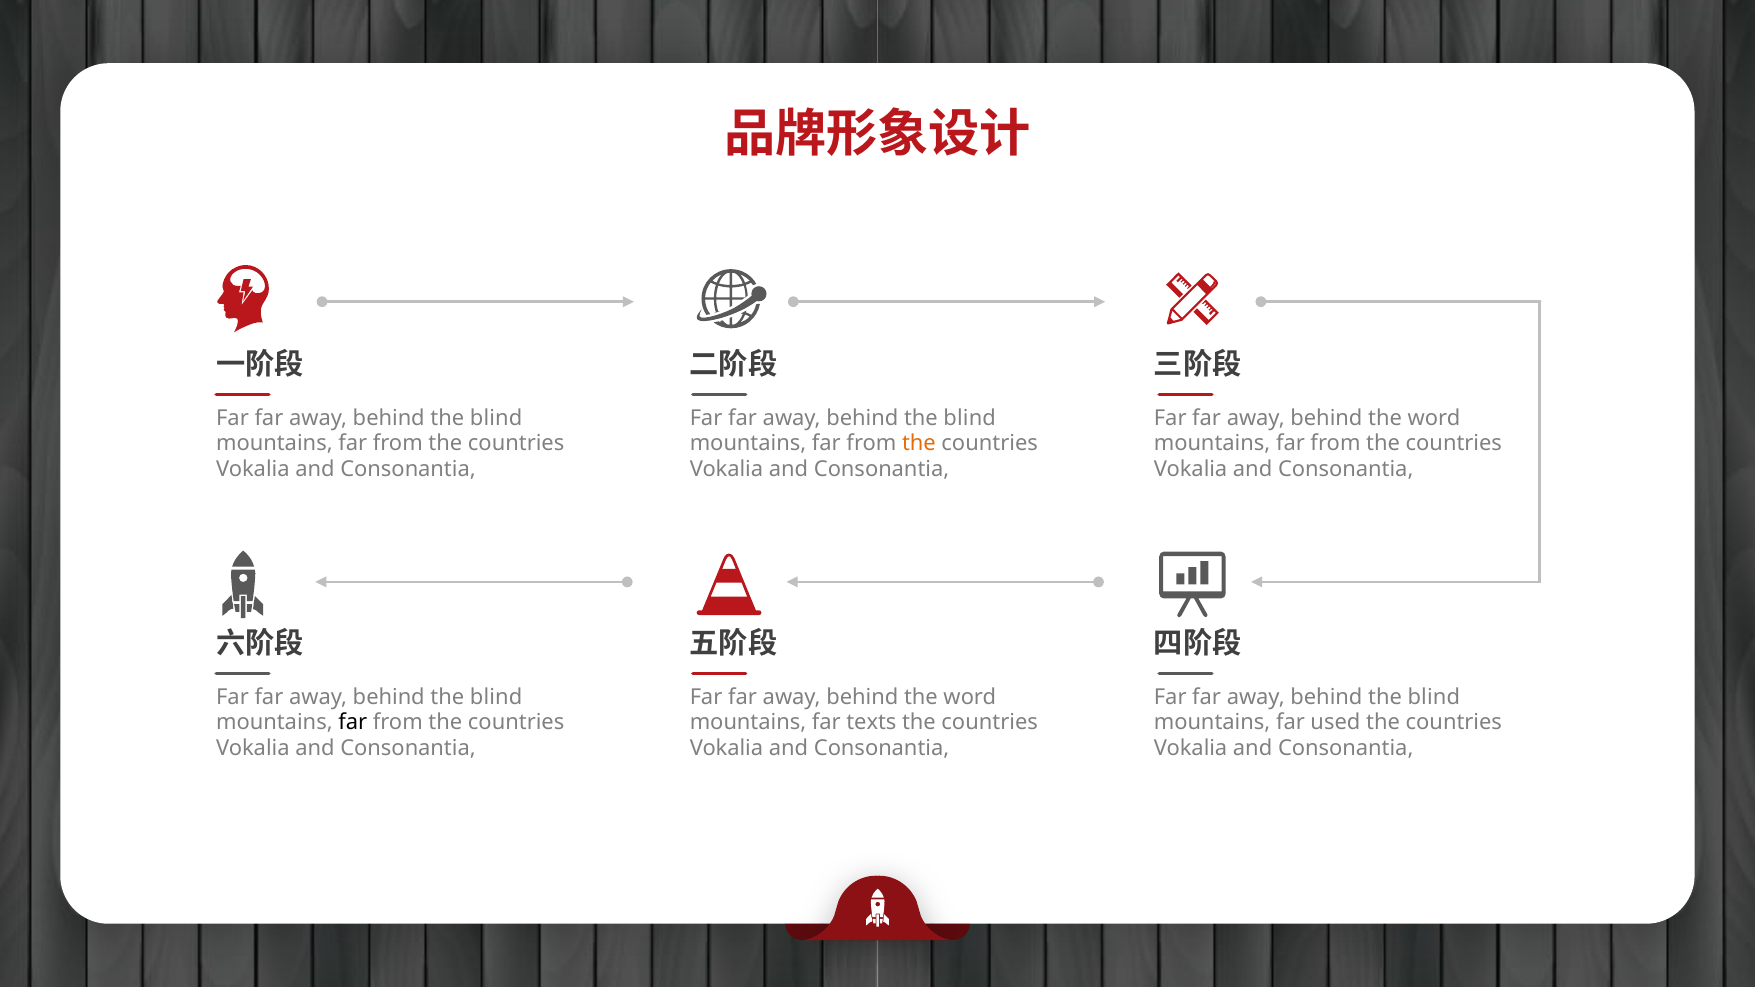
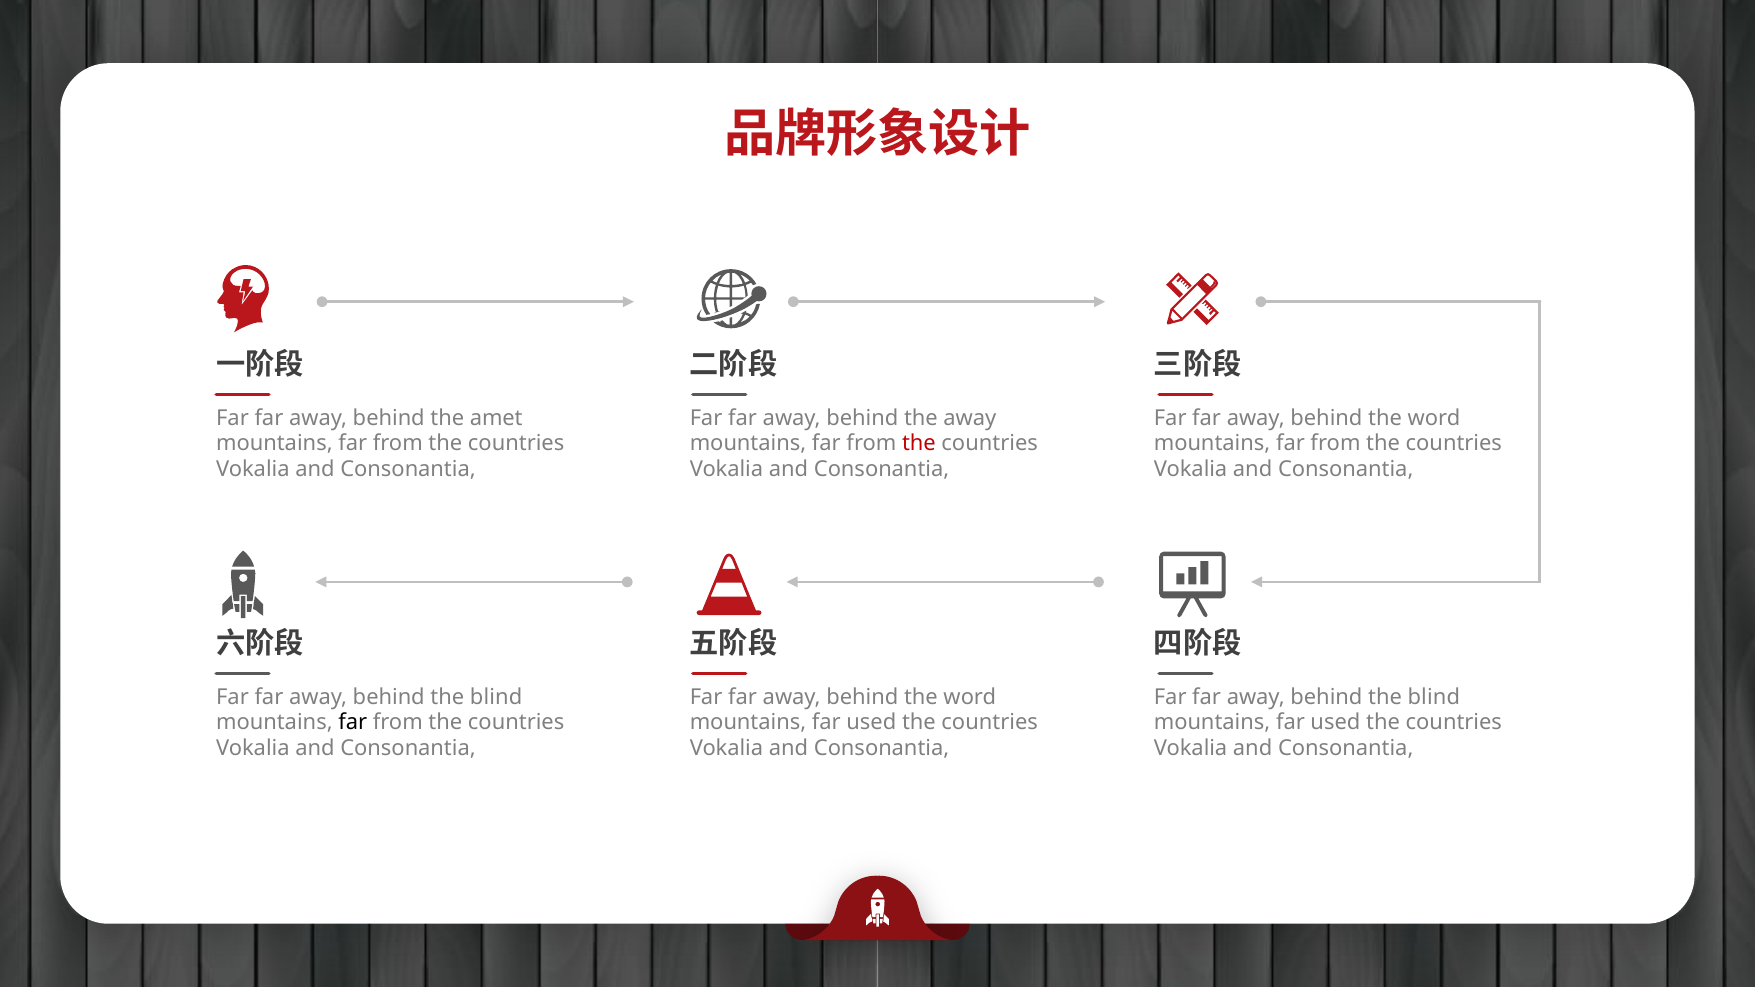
blind at (496, 418): blind -> amet
blind at (970, 418): blind -> away
the at (919, 444) colour: orange -> red
texts at (871, 723): texts -> used
